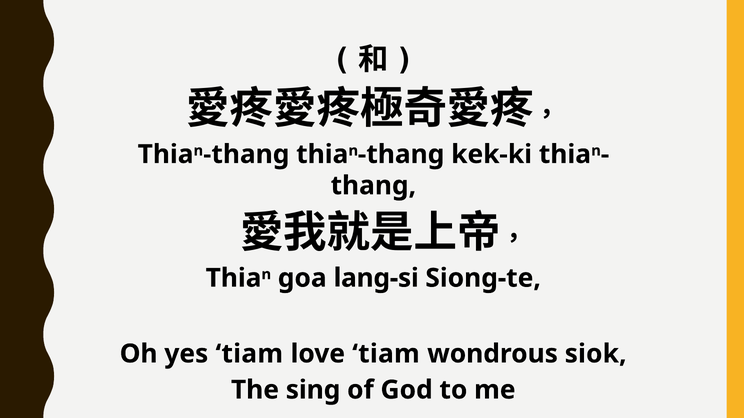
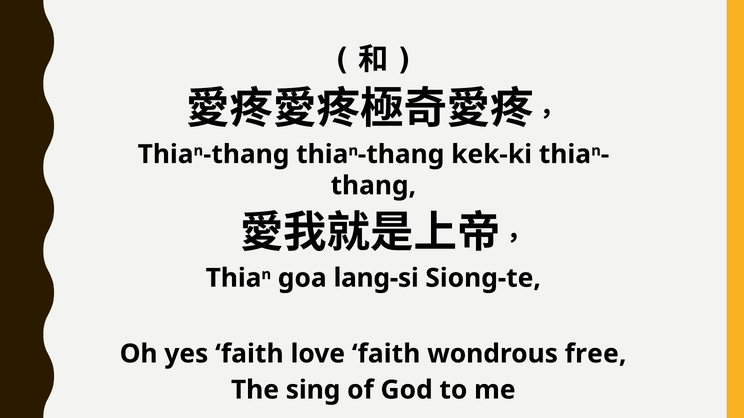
yes tiam: tiam -> faith
love tiam: tiam -> faith
siok: siok -> free
